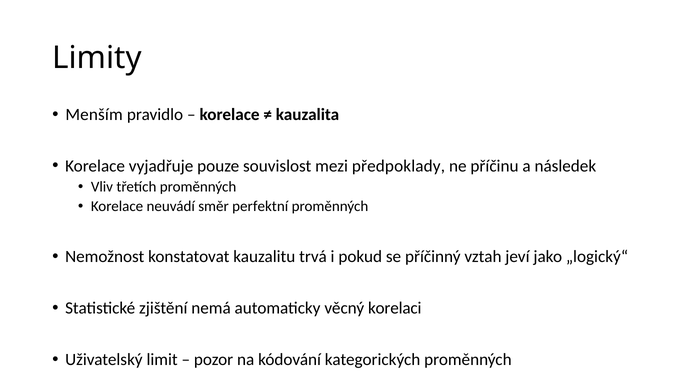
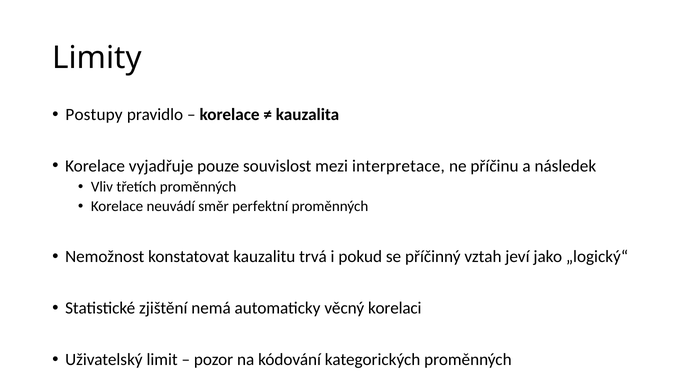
Menším: Menším -> Postupy
předpoklady: předpoklady -> interpretace
